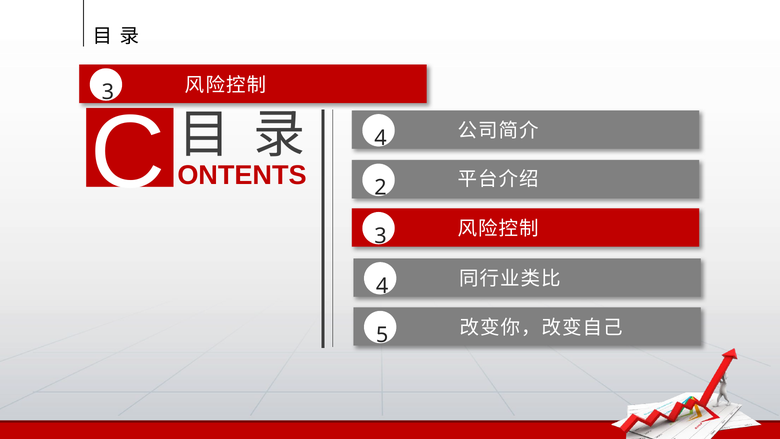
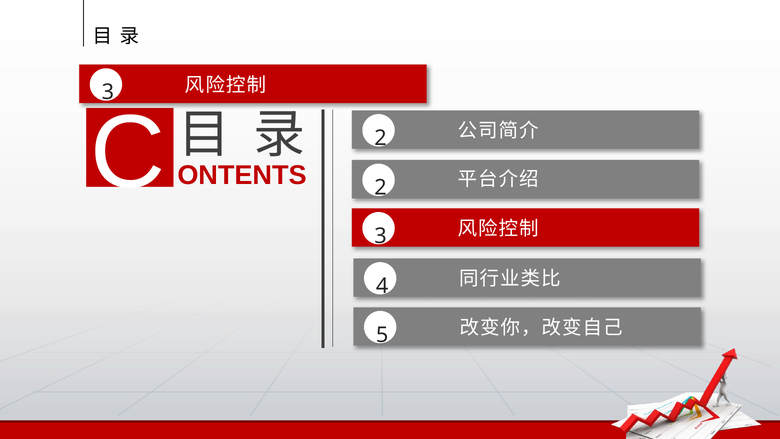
C 4: 4 -> 2
